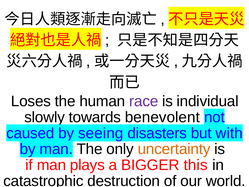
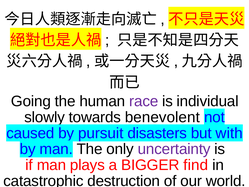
Loses: Loses -> Going
seeing: seeing -> pursuit
uncertainty colour: orange -> purple
this: this -> find
